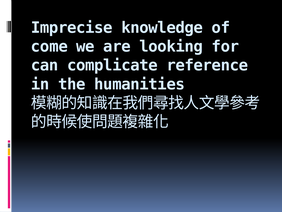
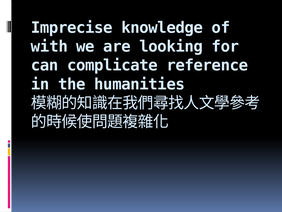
come: come -> with
